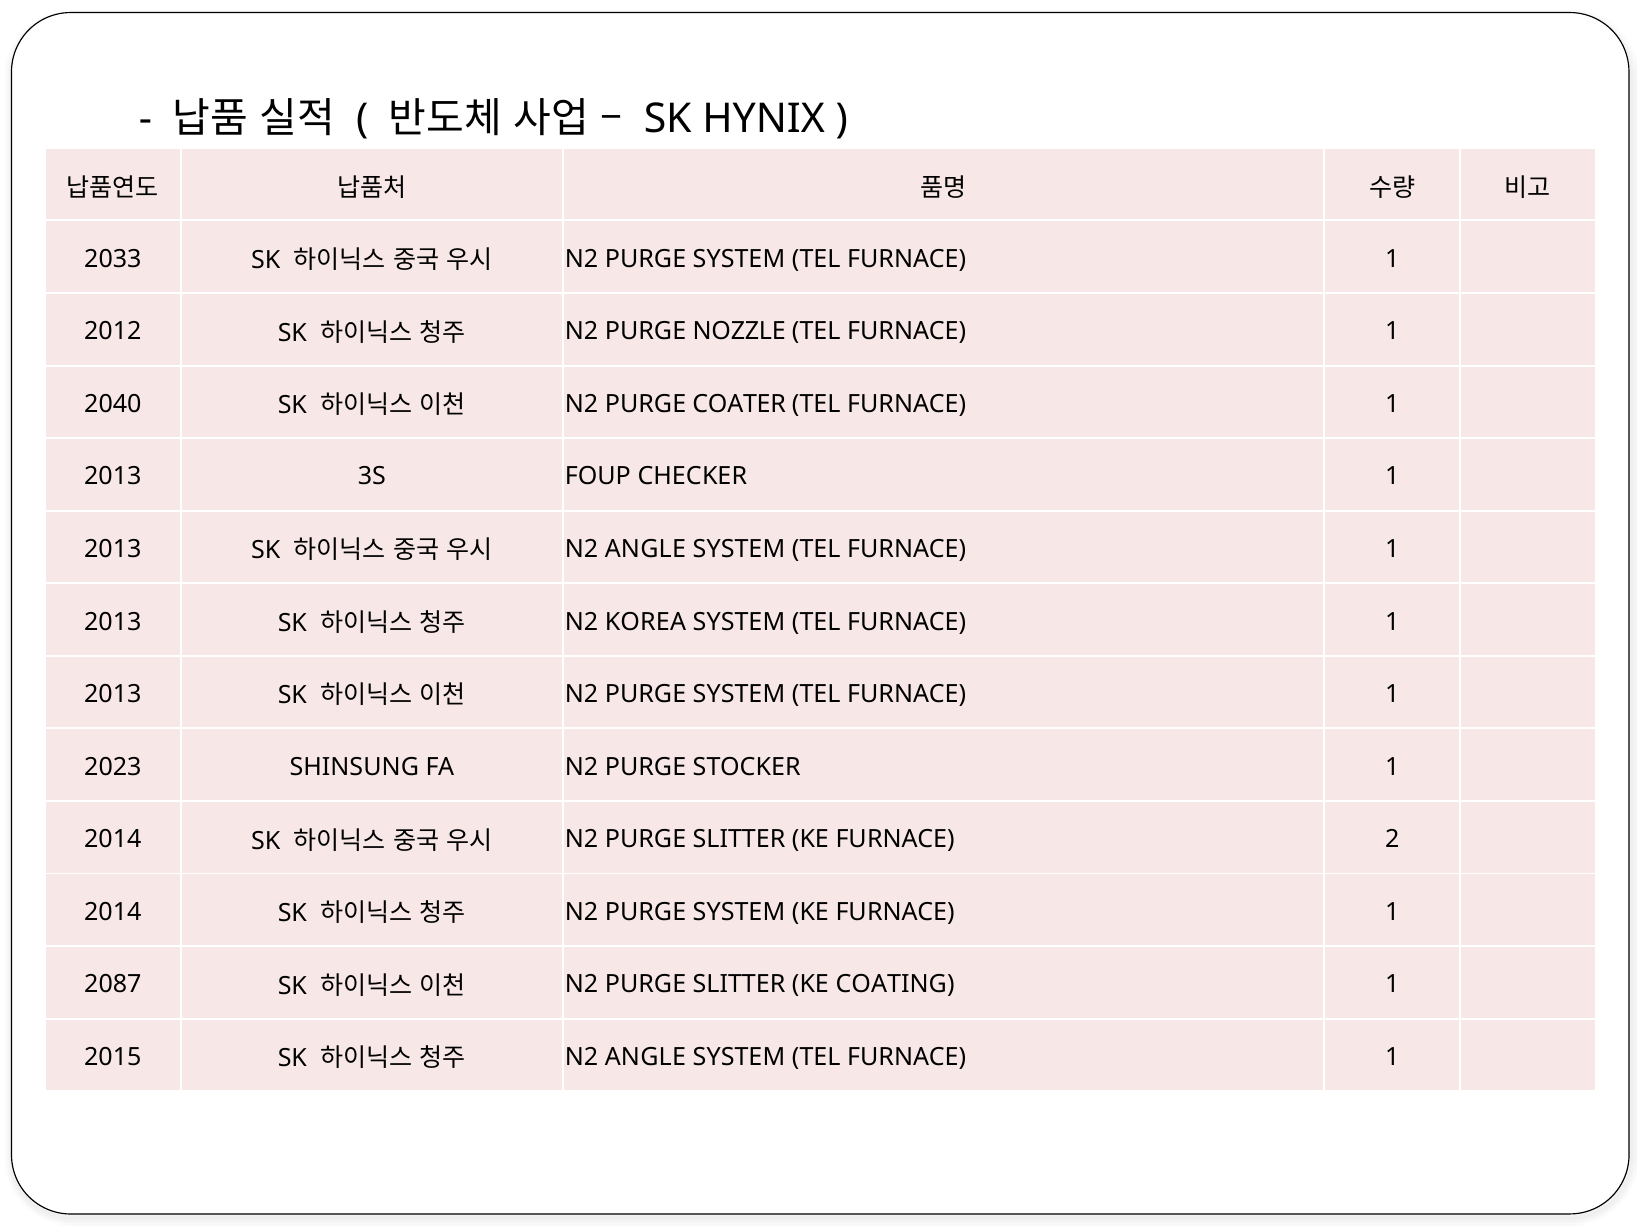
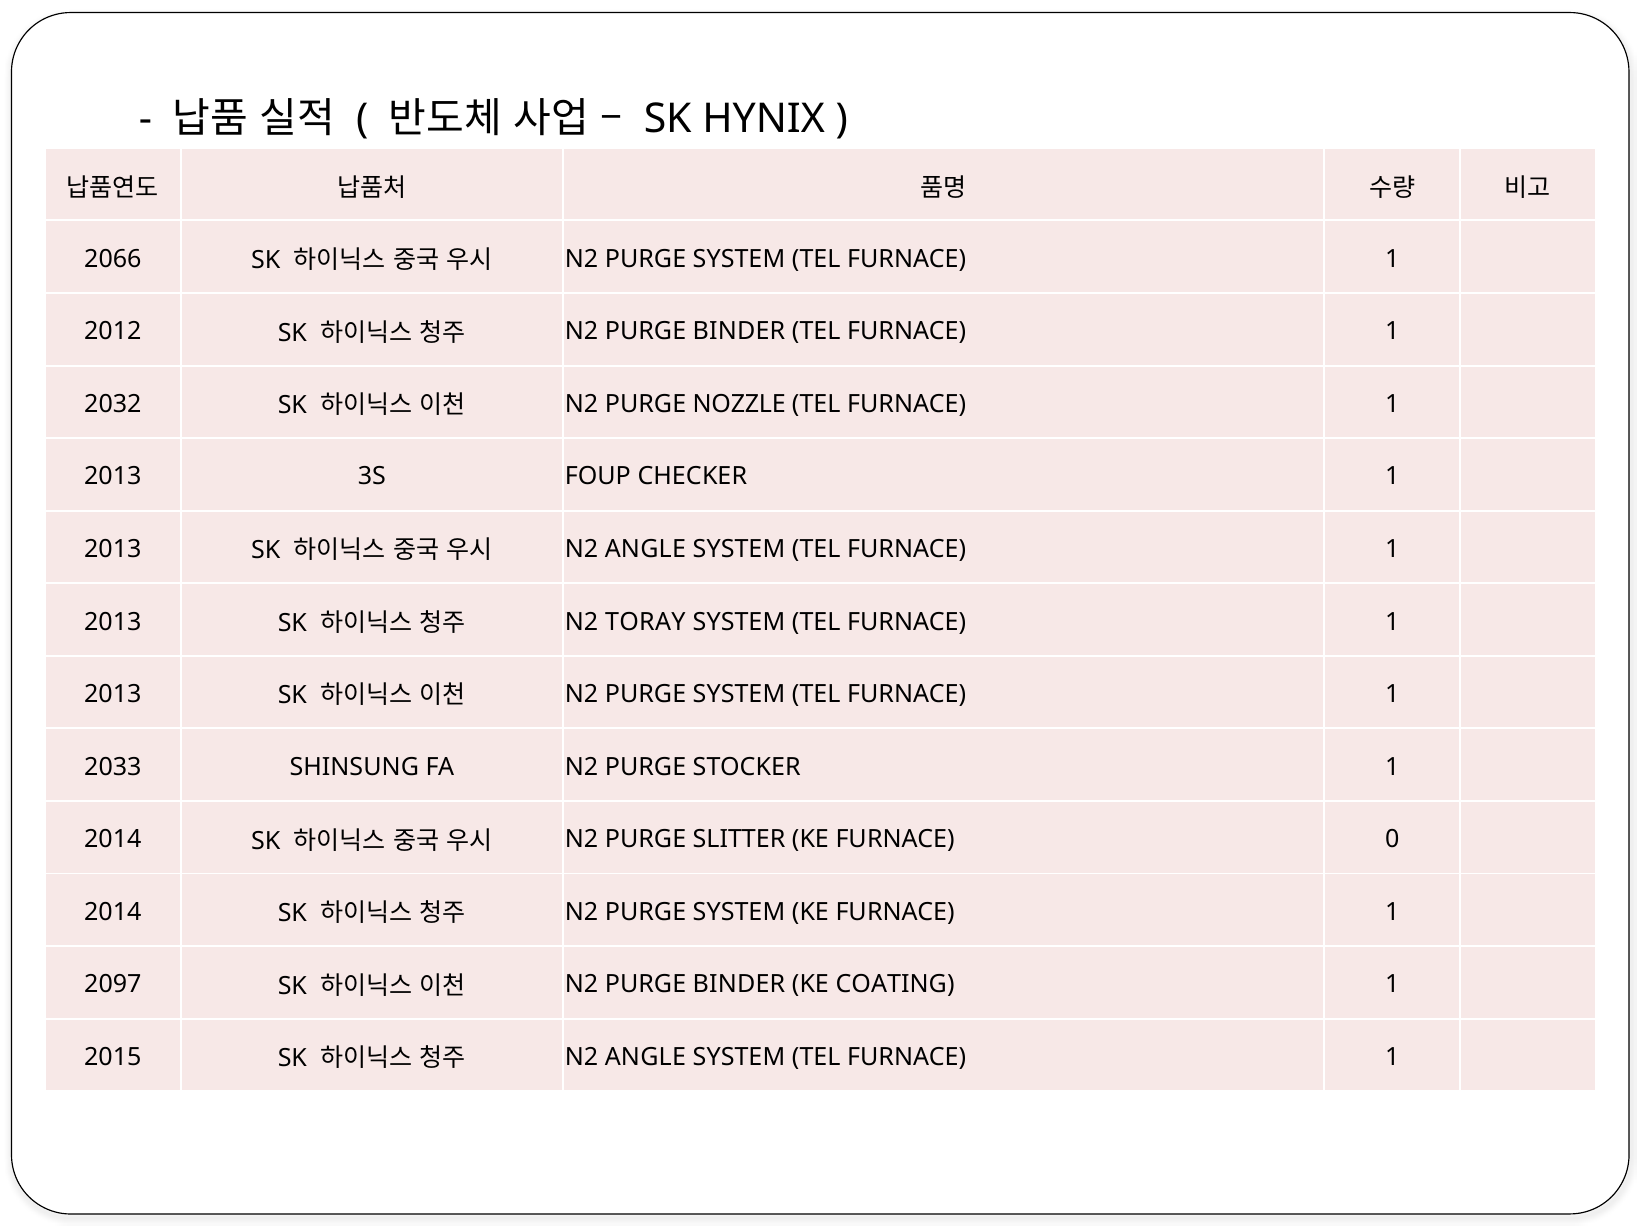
2033: 2033 -> 2066
NOZZLE at (739, 331): NOZZLE -> BINDER
2040: 2040 -> 2032
COATER: COATER -> NOZZLE
KOREA: KOREA -> TORAY
2023: 2023 -> 2033
2: 2 -> 0
2087: 2087 -> 2097
SLITTER at (739, 984): SLITTER -> BINDER
